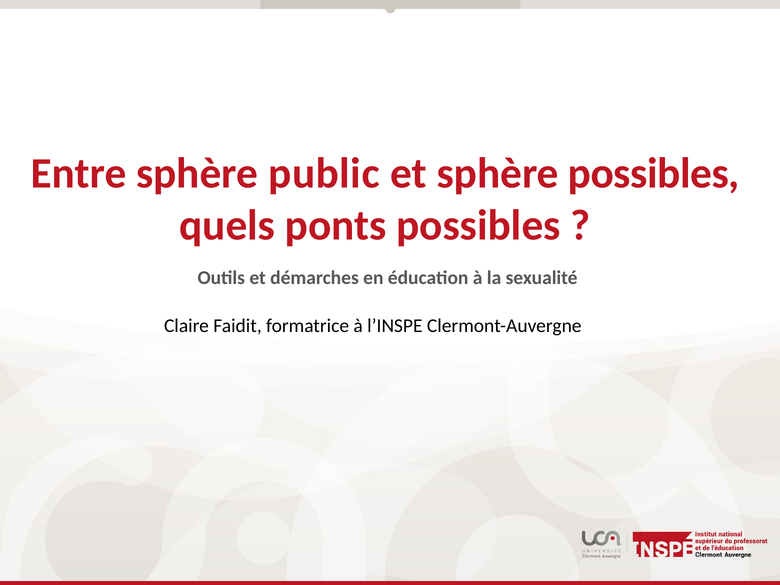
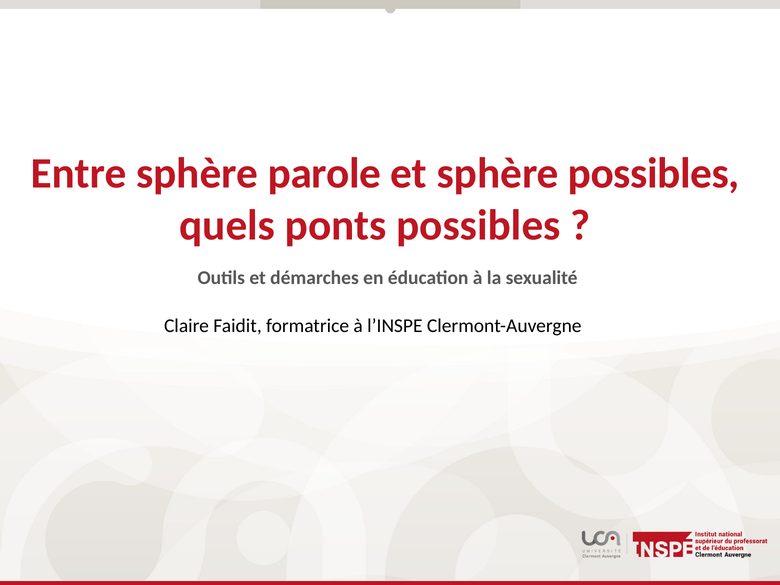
public: public -> parole
